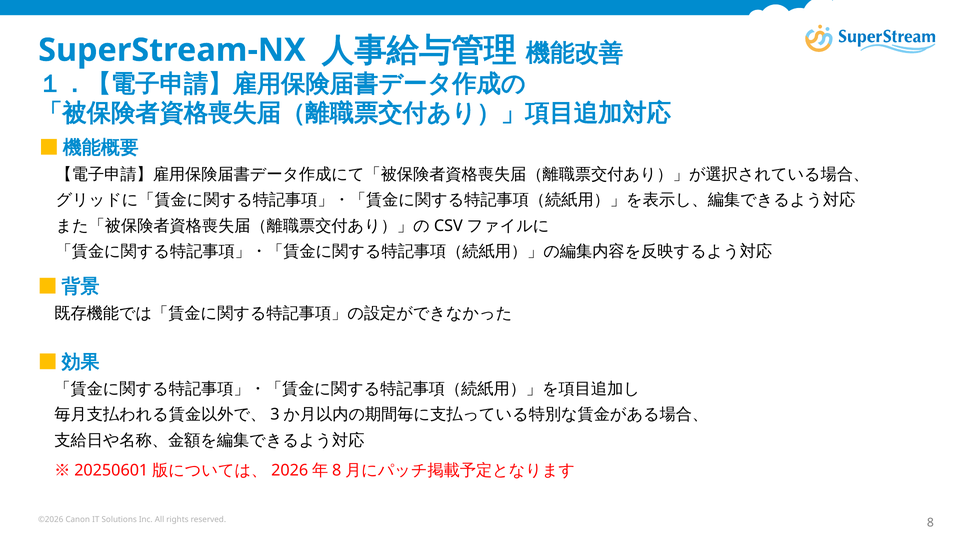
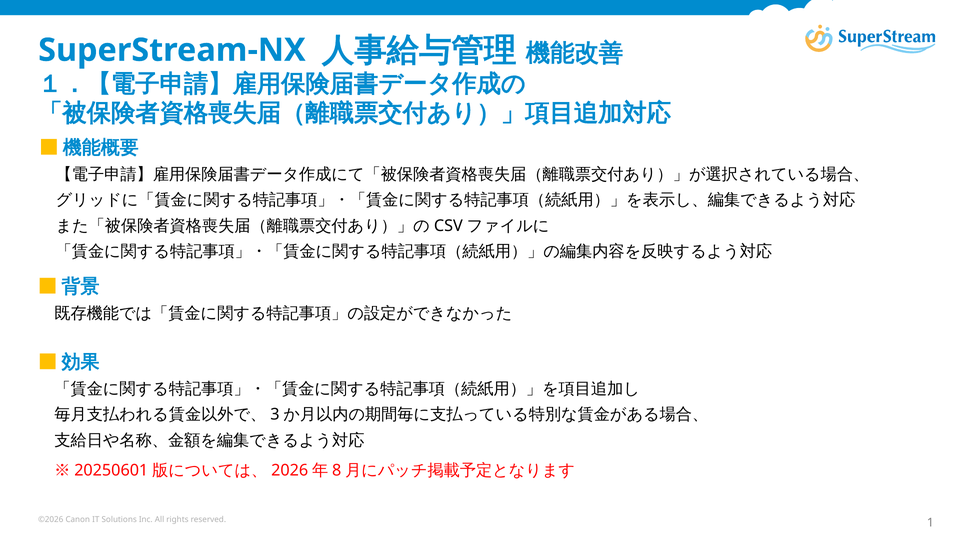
8: 8 -> 1
